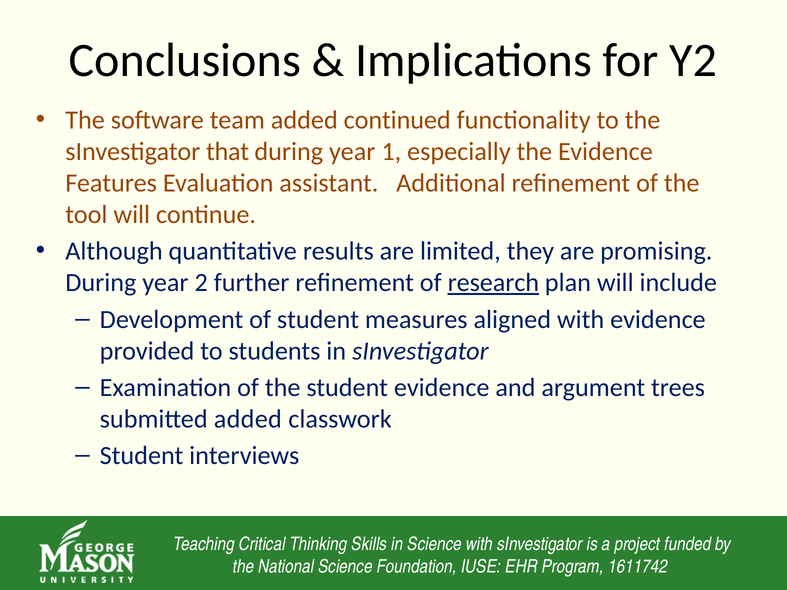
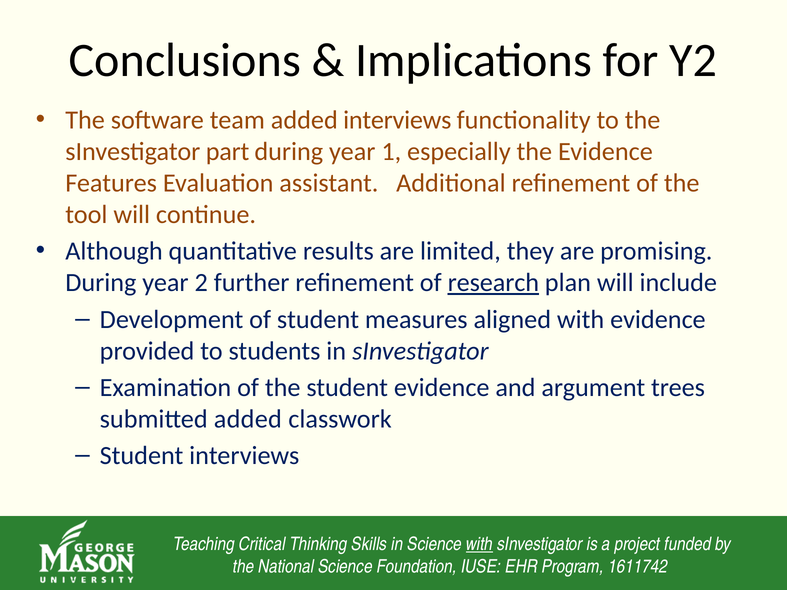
added continued: continued -> interviews
that: that -> part
with at (479, 544) underline: none -> present
